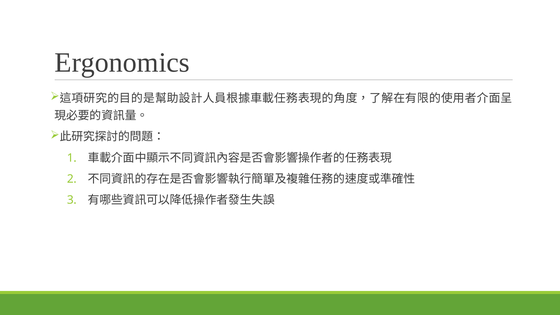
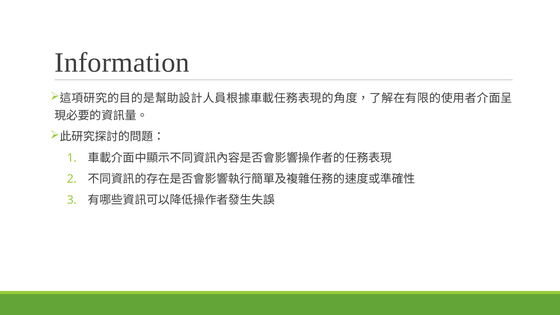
Ergonomics: Ergonomics -> Information
